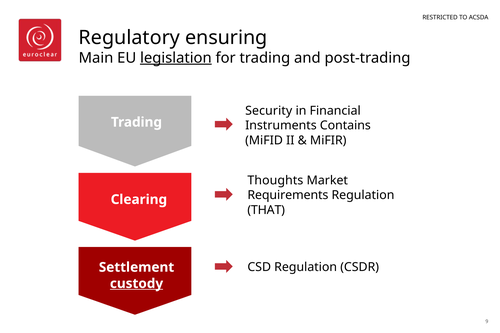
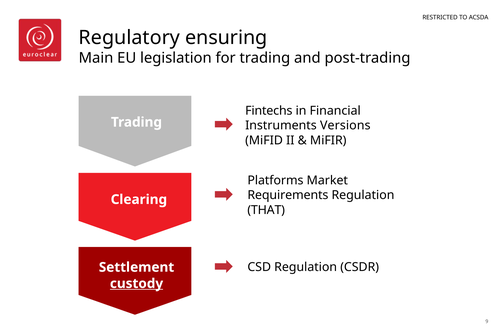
legislation underline: present -> none
Security: Security -> Fintechs
Contains: Contains -> Versions
Thoughts: Thoughts -> Platforms
